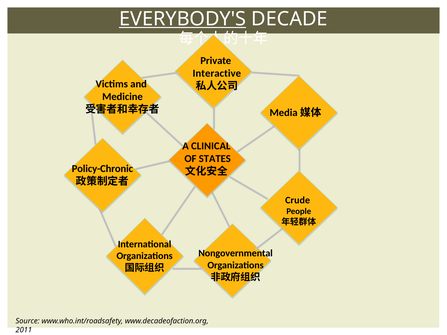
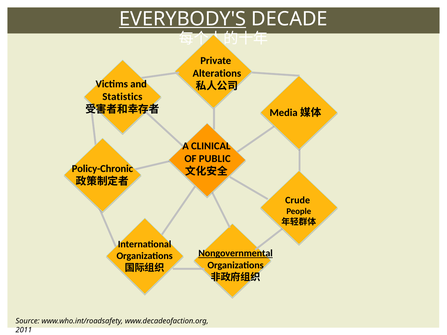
Interactive: Interactive -> Alterations
Medicine: Medicine -> Statistics
STATES: STATES -> PUBLIC
Nongovernmental underline: none -> present
